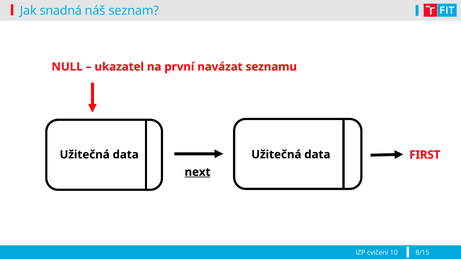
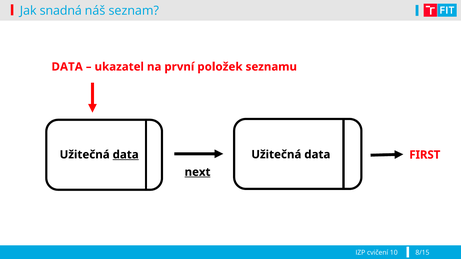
NULL at (67, 67): NULL -> DATA
navázat: navázat -> položek
data at (126, 155) underline: none -> present
